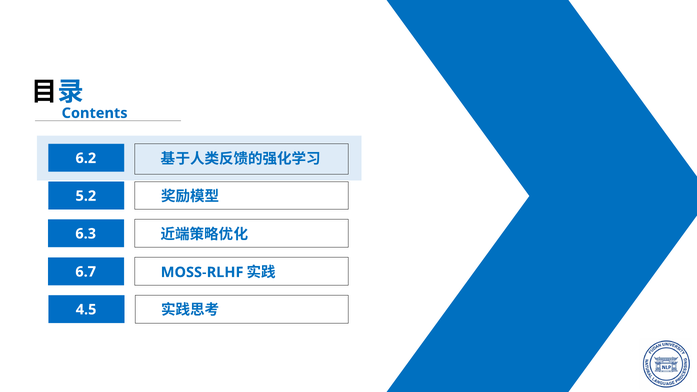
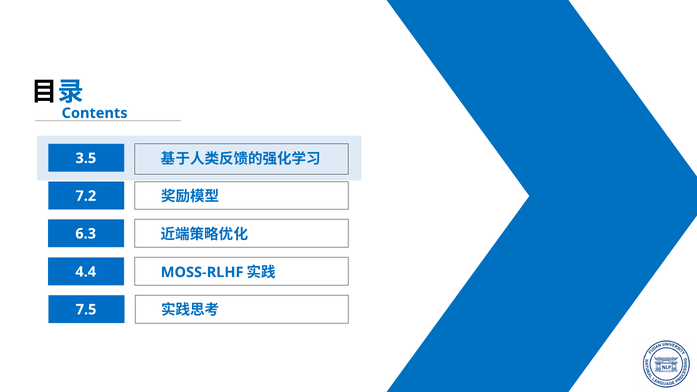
6.2: 6.2 -> 3.5
5.2: 5.2 -> 7.2
6.7: 6.7 -> 4.4
4.5: 4.5 -> 7.5
